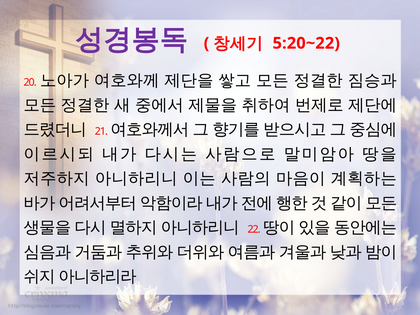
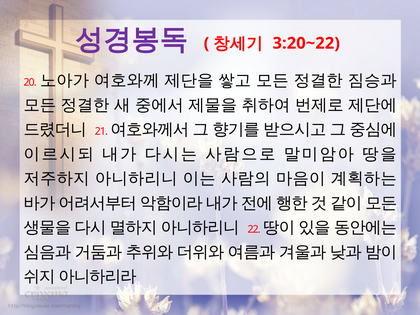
5:20~22: 5:20~22 -> 3:20~22
